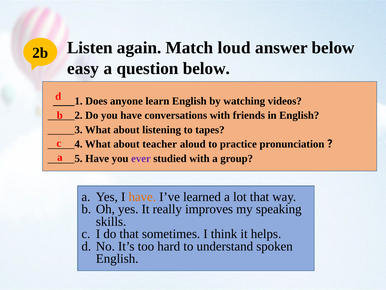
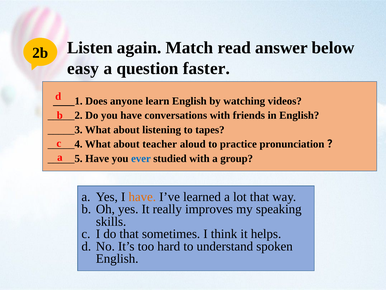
loud: loud -> read
question below: below -> faster
ever colour: purple -> blue
